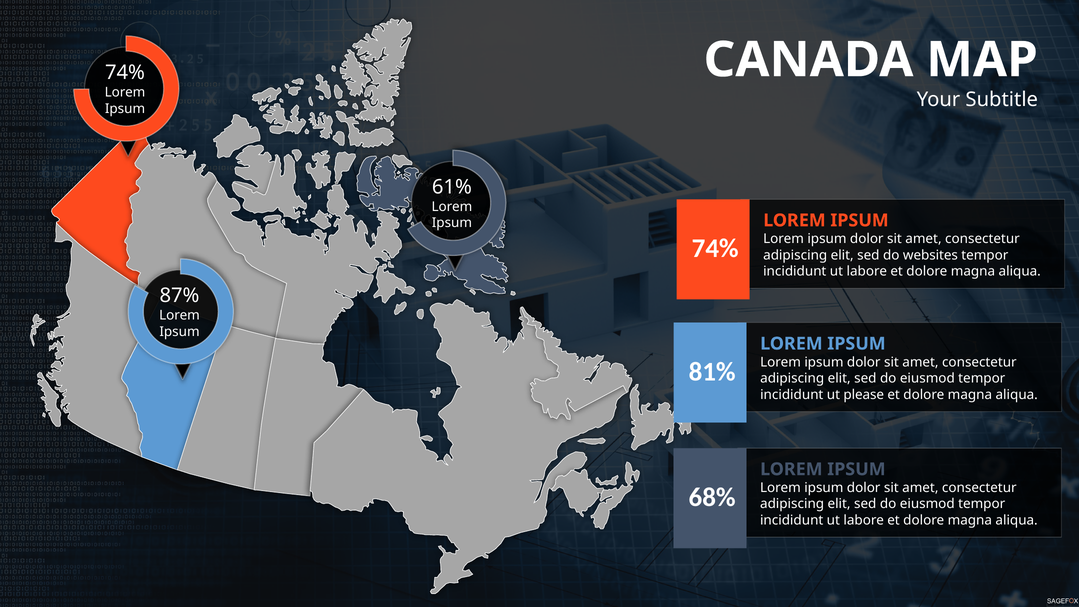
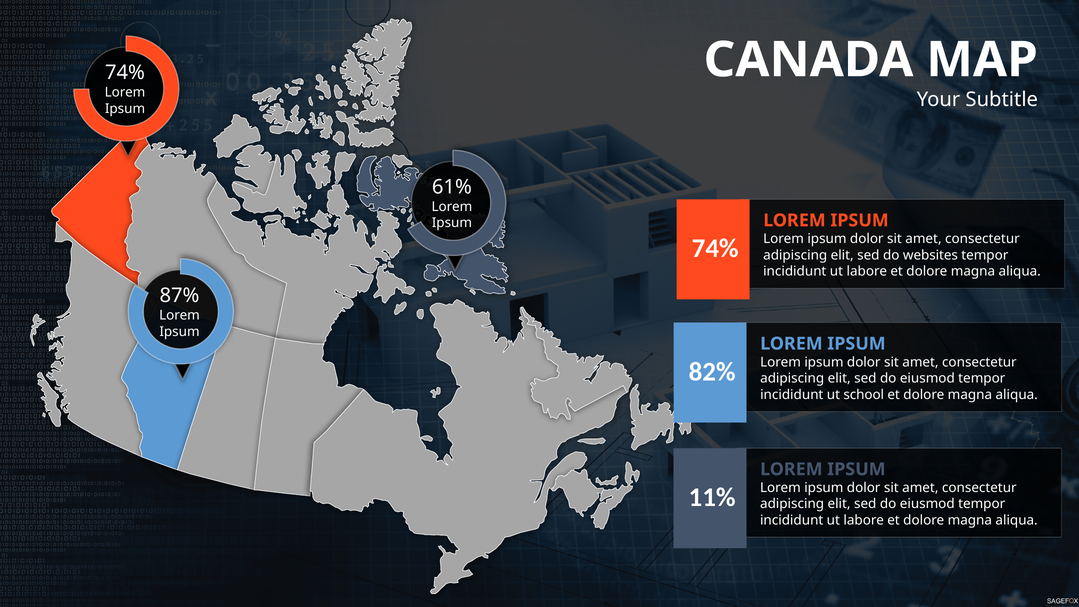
81%: 81% -> 82%
please: please -> school
68%: 68% -> 11%
